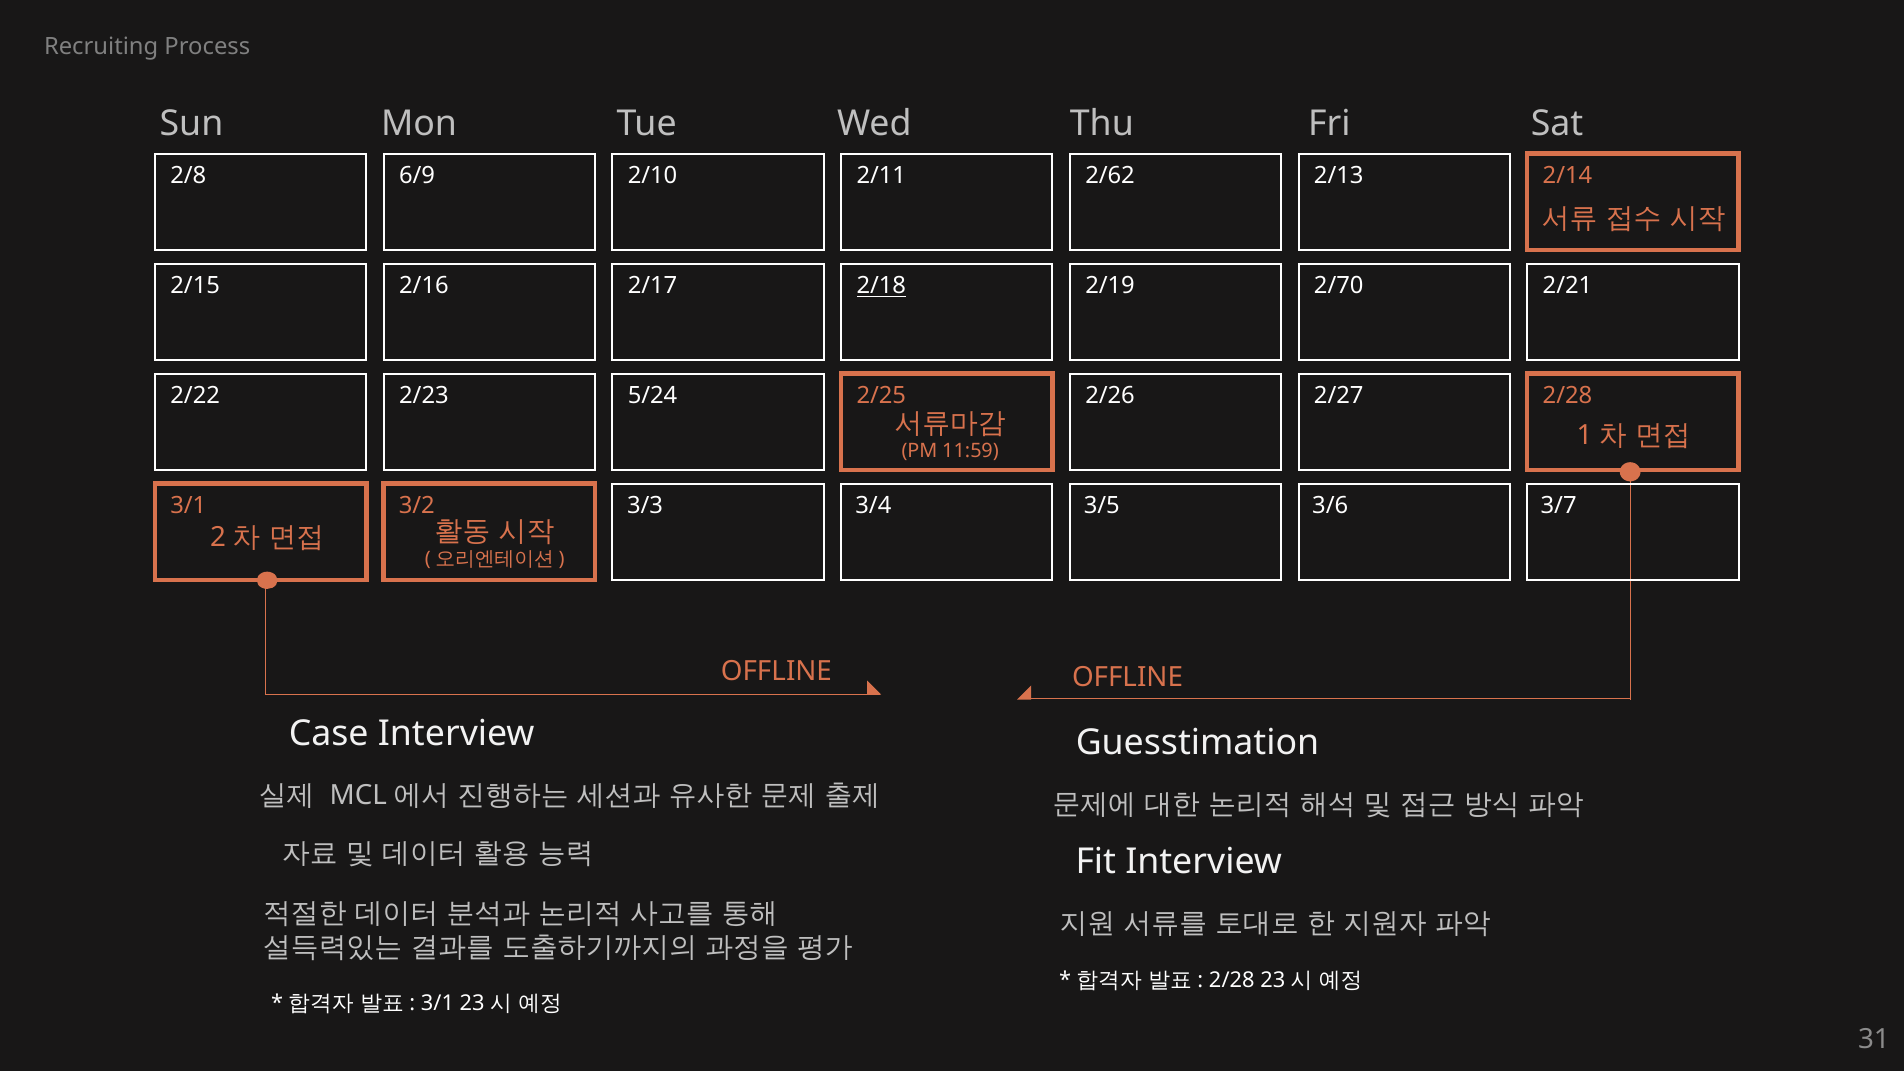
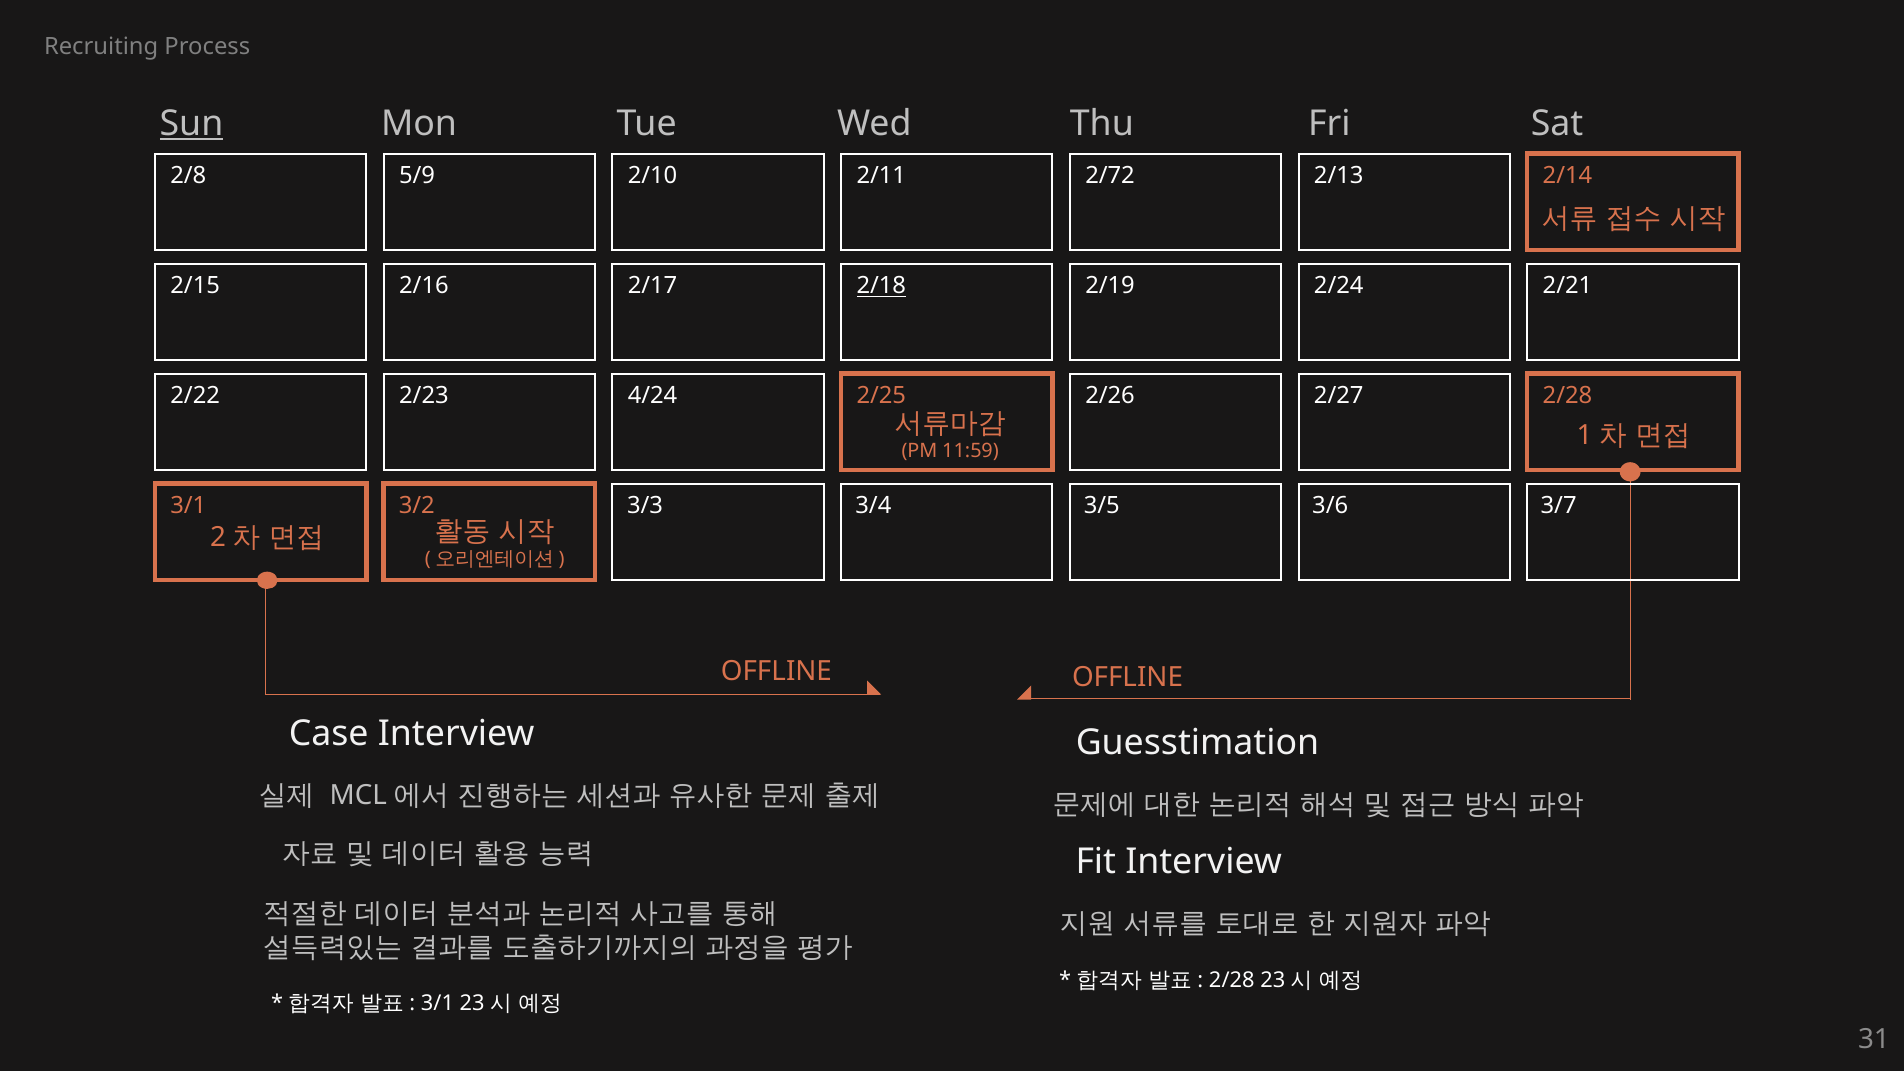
Sun underline: none -> present
6/9: 6/9 -> 5/9
2/62: 2/62 -> 2/72
2/70: 2/70 -> 2/24
5/24: 5/24 -> 4/24
